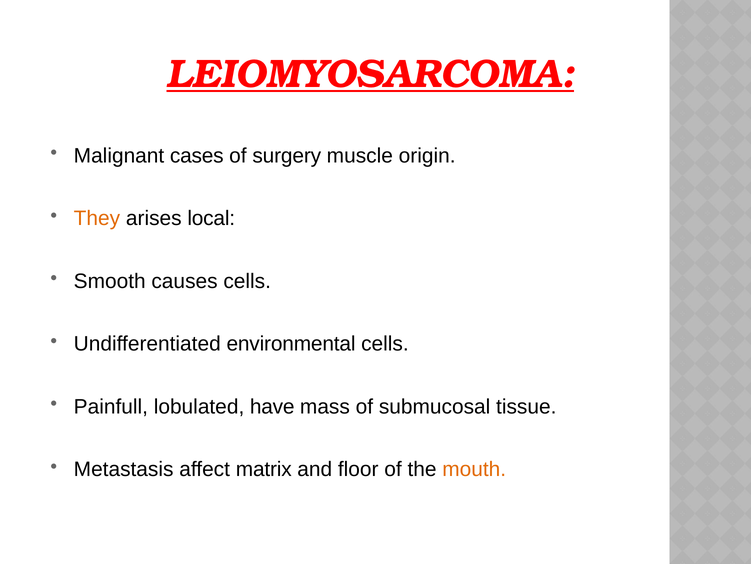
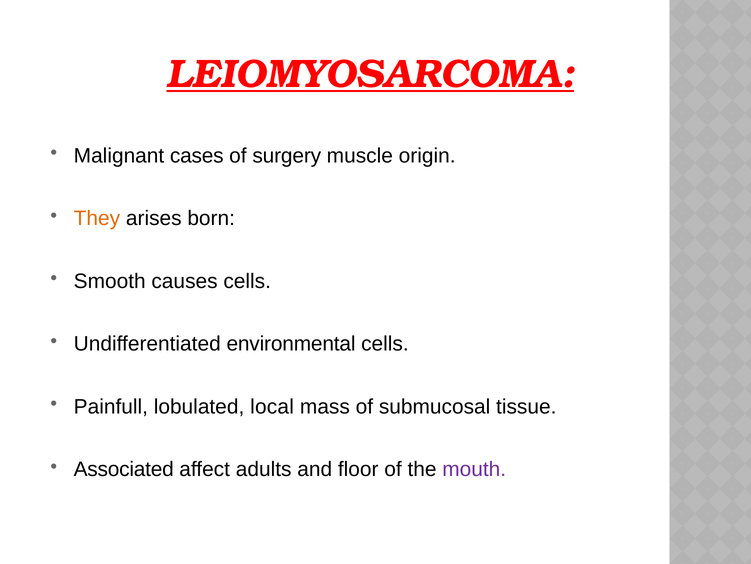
local: local -> born
have: have -> local
Metastasis: Metastasis -> Associated
matrix: matrix -> adults
mouth colour: orange -> purple
